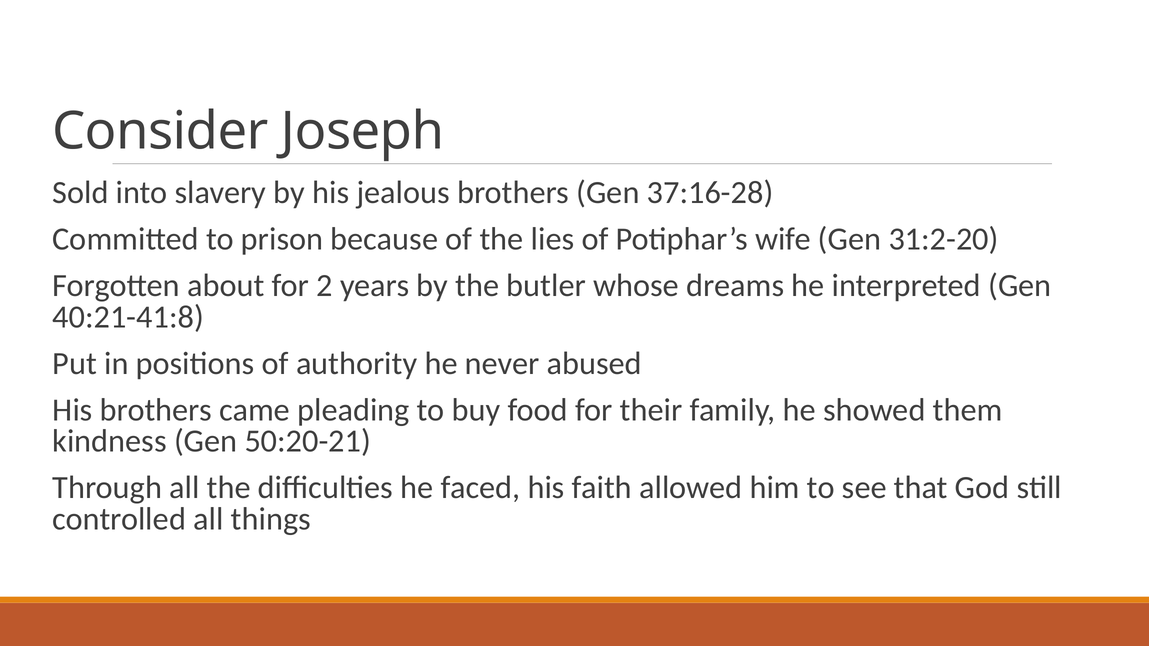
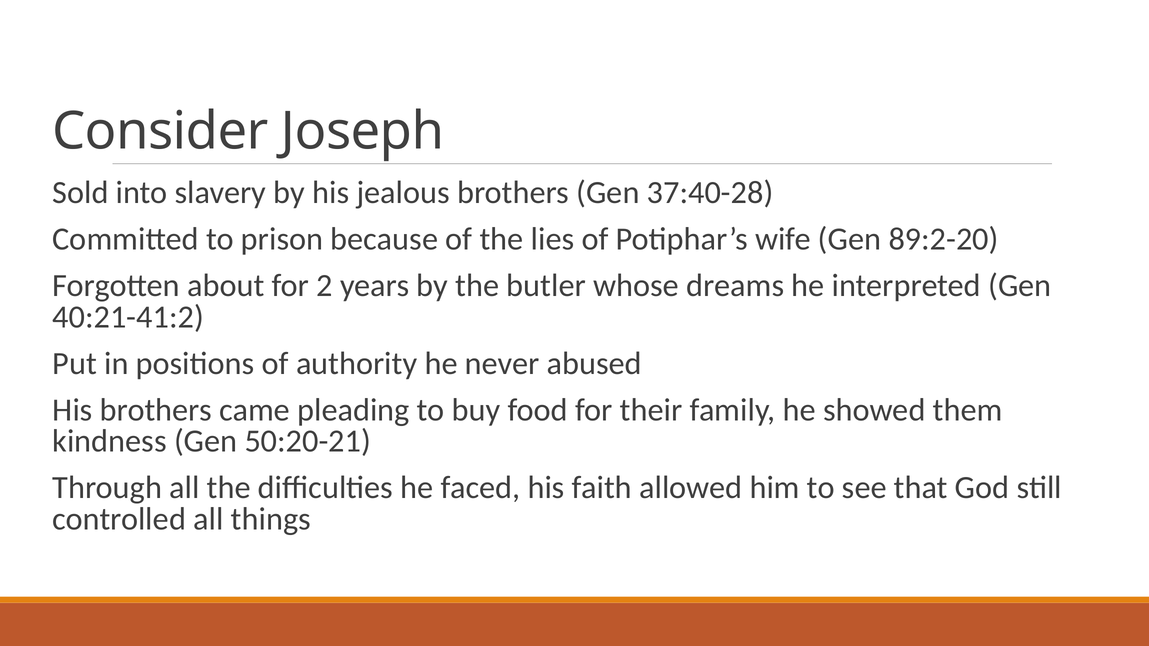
37:16-28: 37:16-28 -> 37:40-28
31:2-20: 31:2-20 -> 89:2-20
40:21-41:8: 40:21-41:8 -> 40:21-41:2
